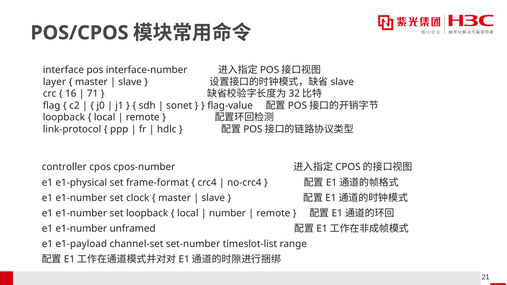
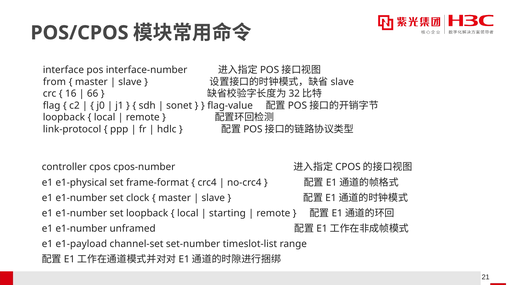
layer: layer -> from
71: 71 -> 66
number: number -> starting
